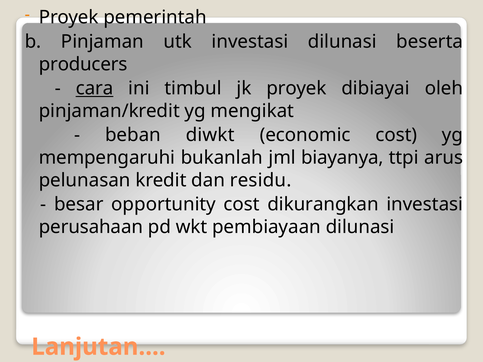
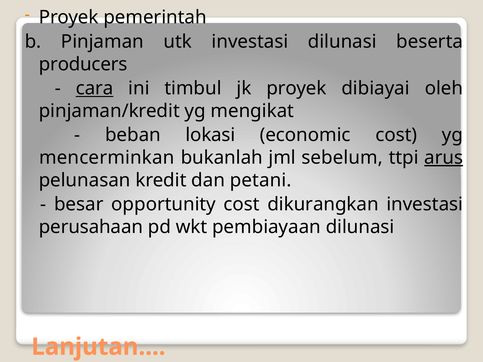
diwkt: diwkt -> lokasi
mempengaruhi: mempengaruhi -> mencerminkan
biayanya: biayanya -> sebelum
arus underline: none -> present
residu: residu -> petani
